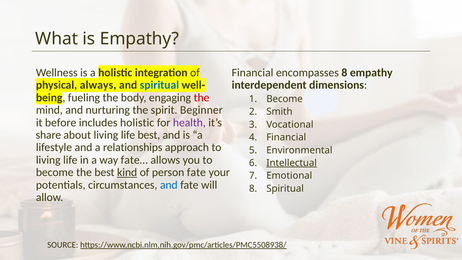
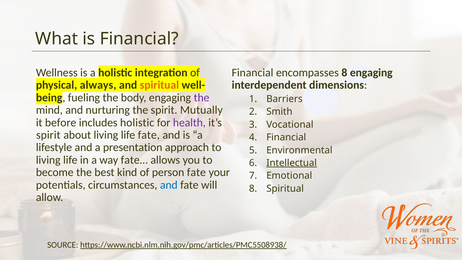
is Empathy: Empathy -> Financial
8 empathy: empathy -> engaging
spiritual at (159, 85) colour: blue -> orange
the at (202, 98) colour: red -> purple
Become at (285, 99): Become -> Barriers
Beginner: Beginner -> Mutually
share at (48, 135): share -> spirit
life best: best -> fate
relationships: relationships -> presentation
kind underline: present -> none
